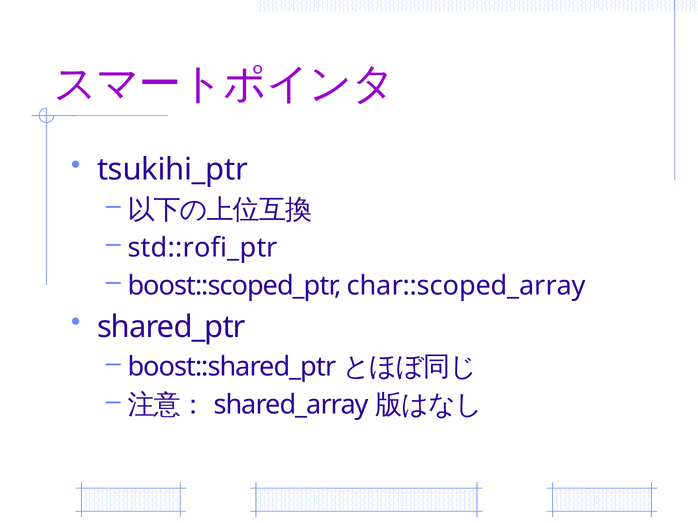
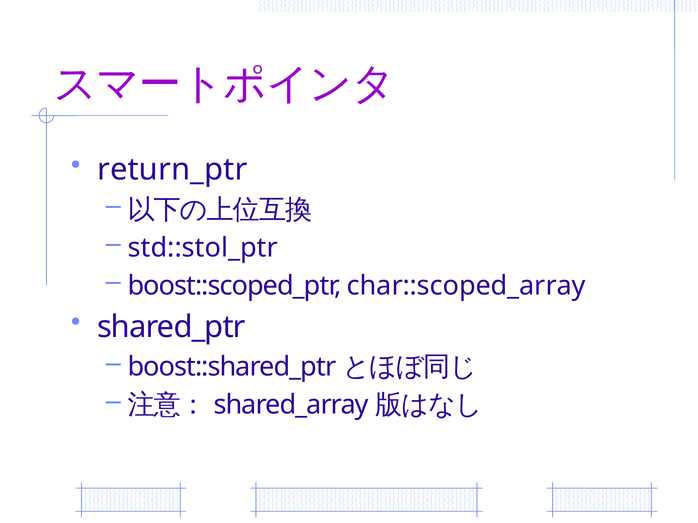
tsukihi_ptr: tsukihi_ptr -> return_ptr
std::rofi_ptr: std::rofi_ptr -> std::stol_ptr
